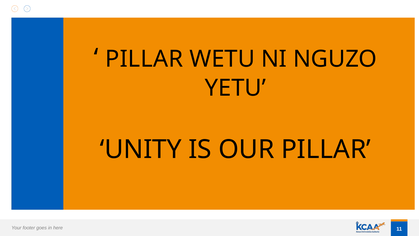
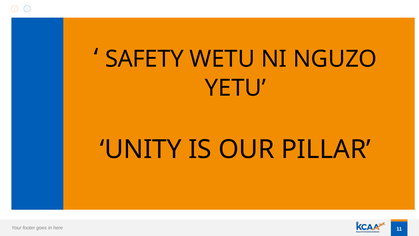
PILLAR at (144, 59): PILLAR -> SAFETY
